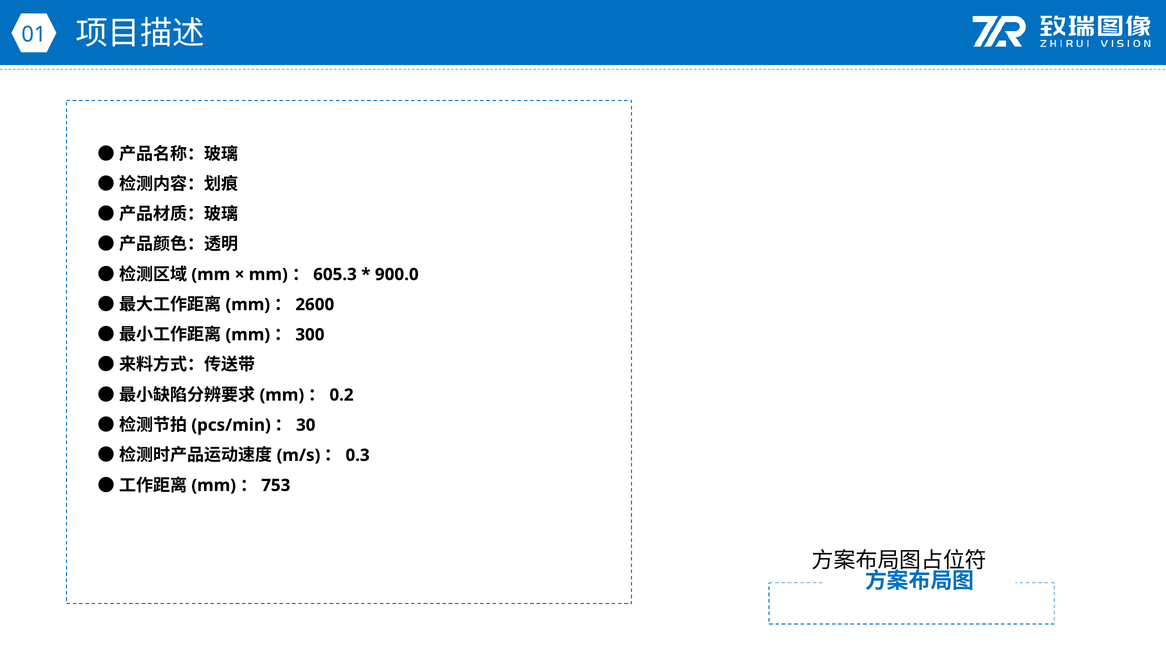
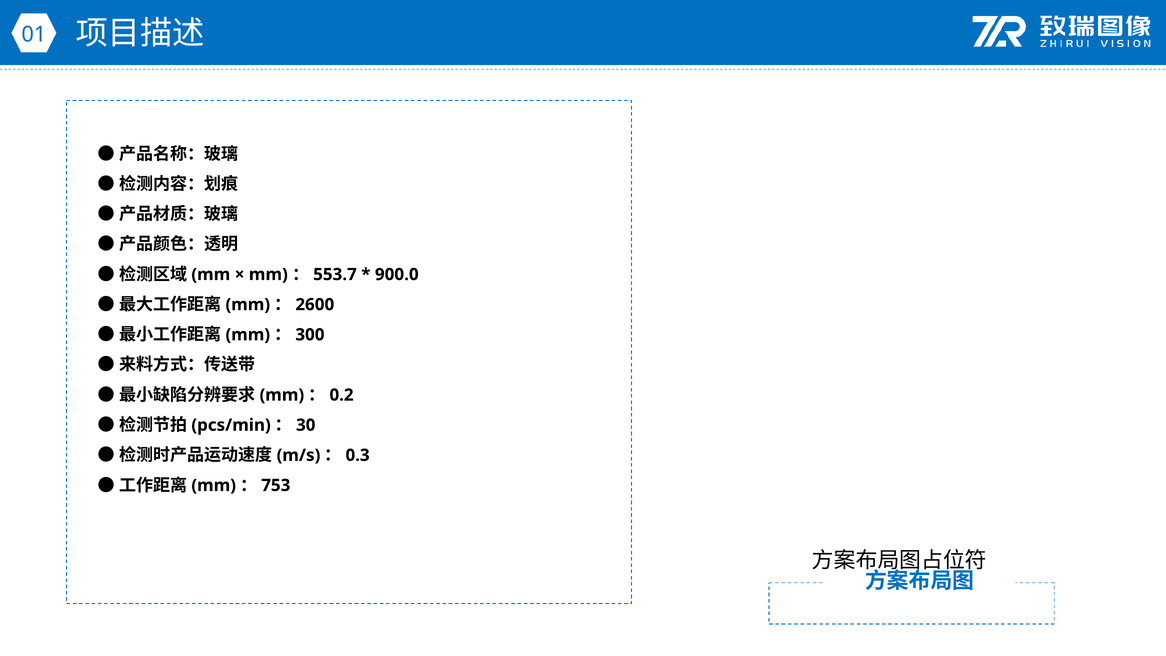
605.3: 605.3 -> 553.7
